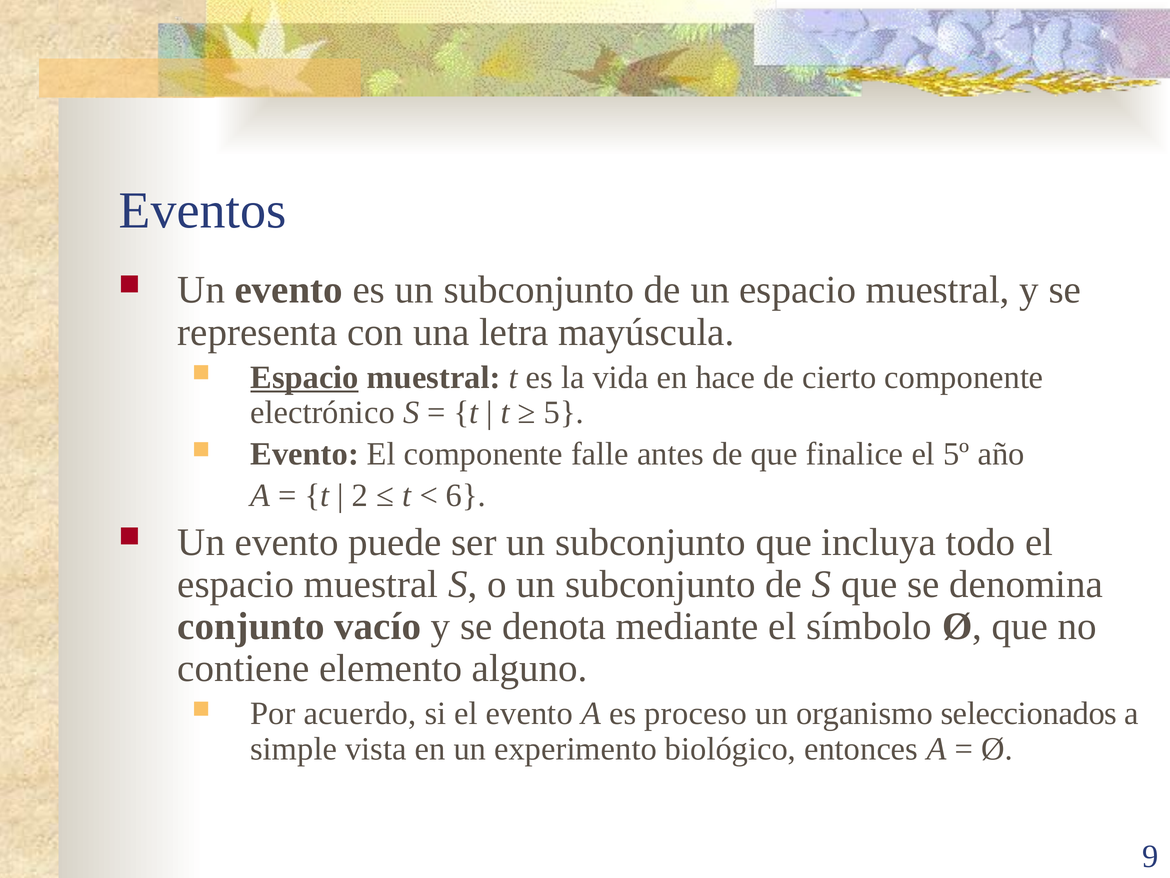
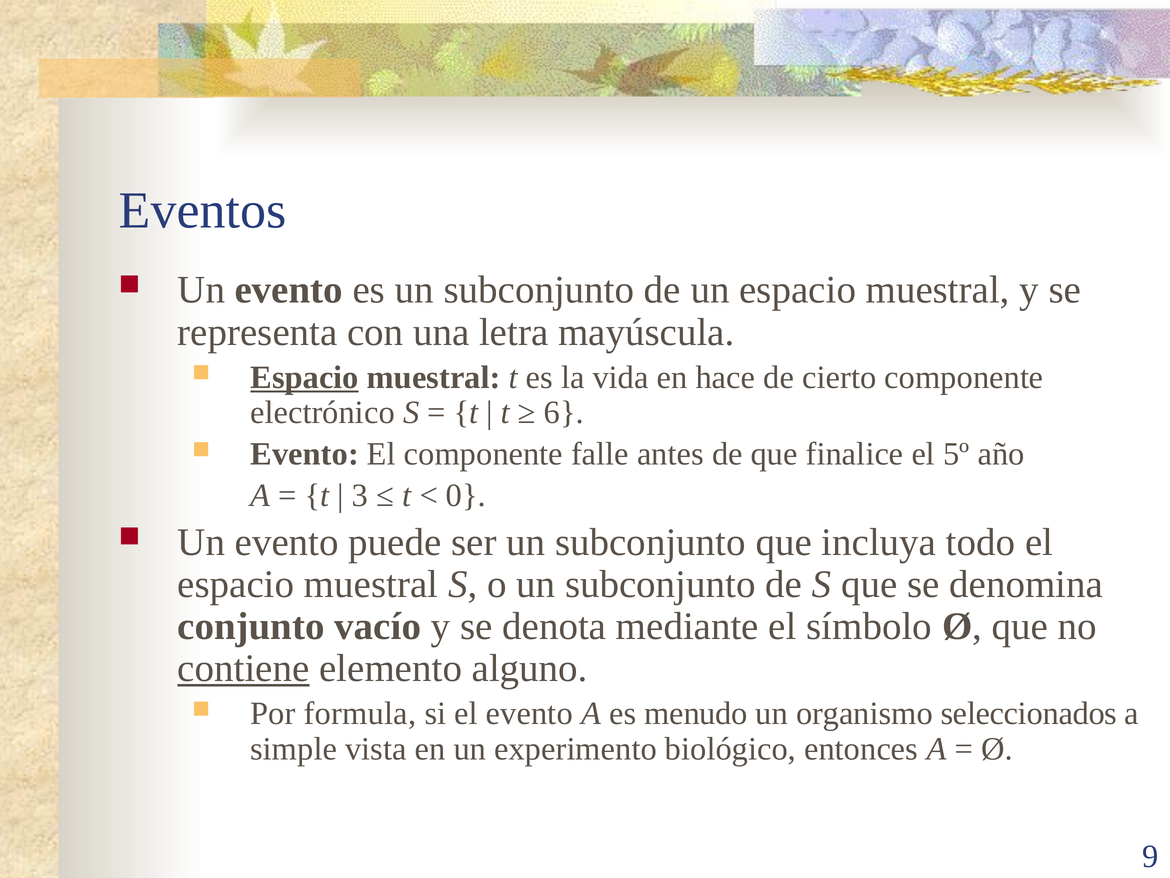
5: 5 -> 6
2: 2 -> 3
6: 6 -> 0
contiene underline: none -> present
acuerdo: acuerdo -> formula
proceso: proceso -> menudo
